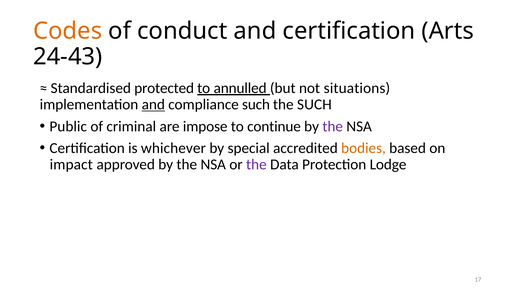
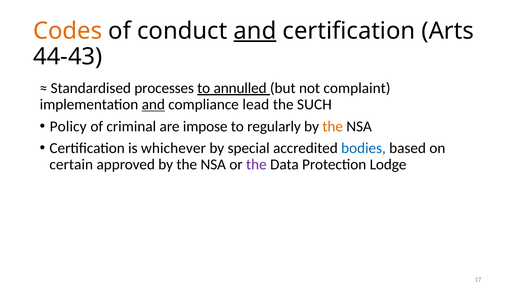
and at (255, 31) underline: none -> present
24-43: 24-43 -> 44-43
protected: protected -> processes
situations: situations -> complaint
compliance such: such -> lead
Public: Public -> Policy
continue: continue -> regularly
the at (333, 126) colour: purple -> orange
bodies colour: orange -> blue
impact: impact -> certain
